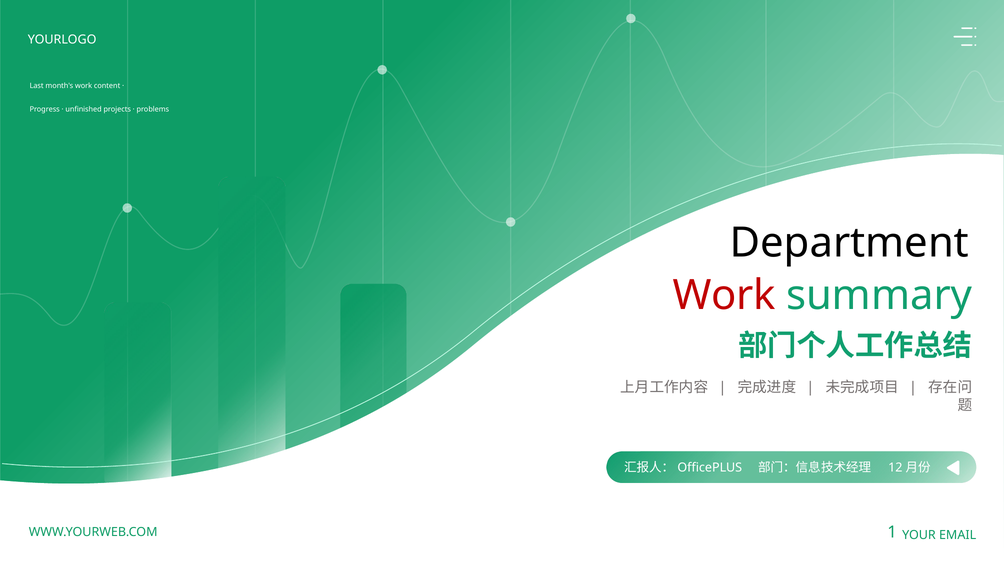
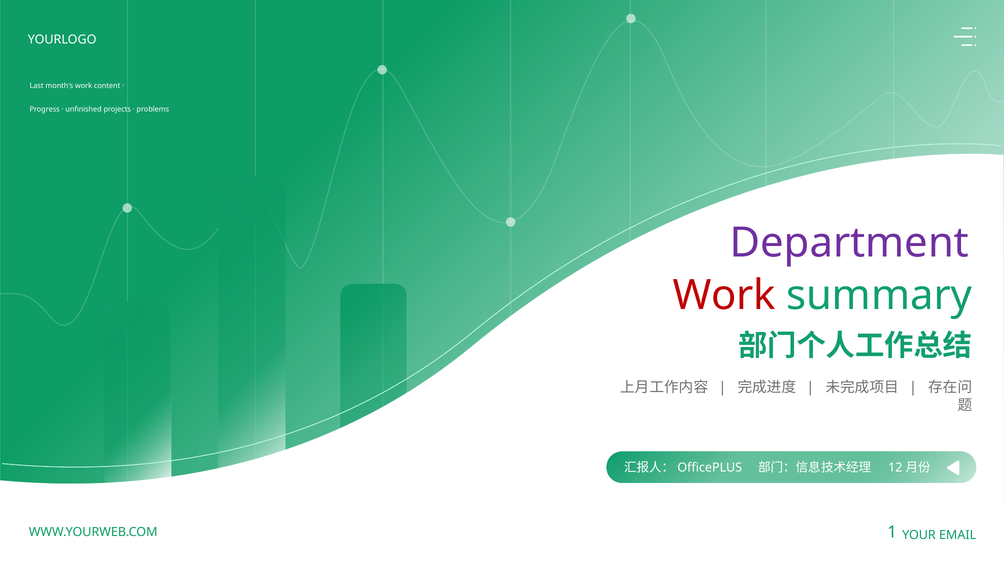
Department colour: black -> purple
